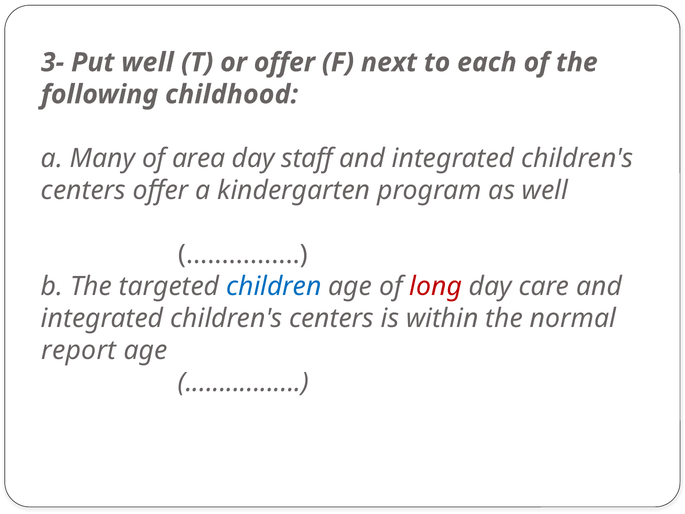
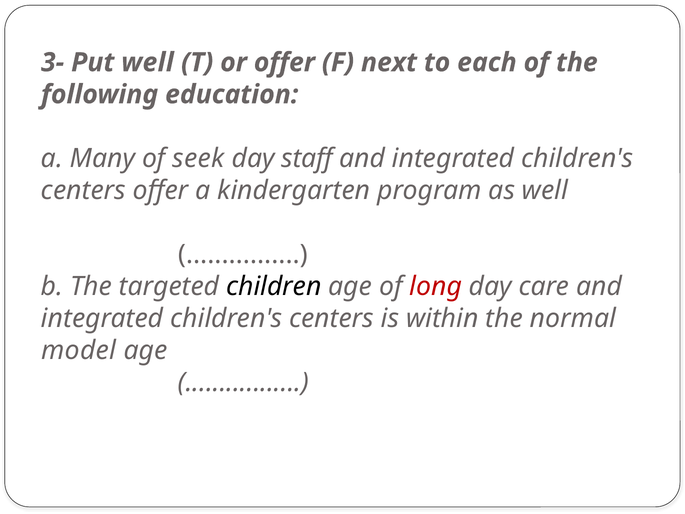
childhood: childhood -> education
area: area -> seek
children colour: blue -> black
report: report -> model
